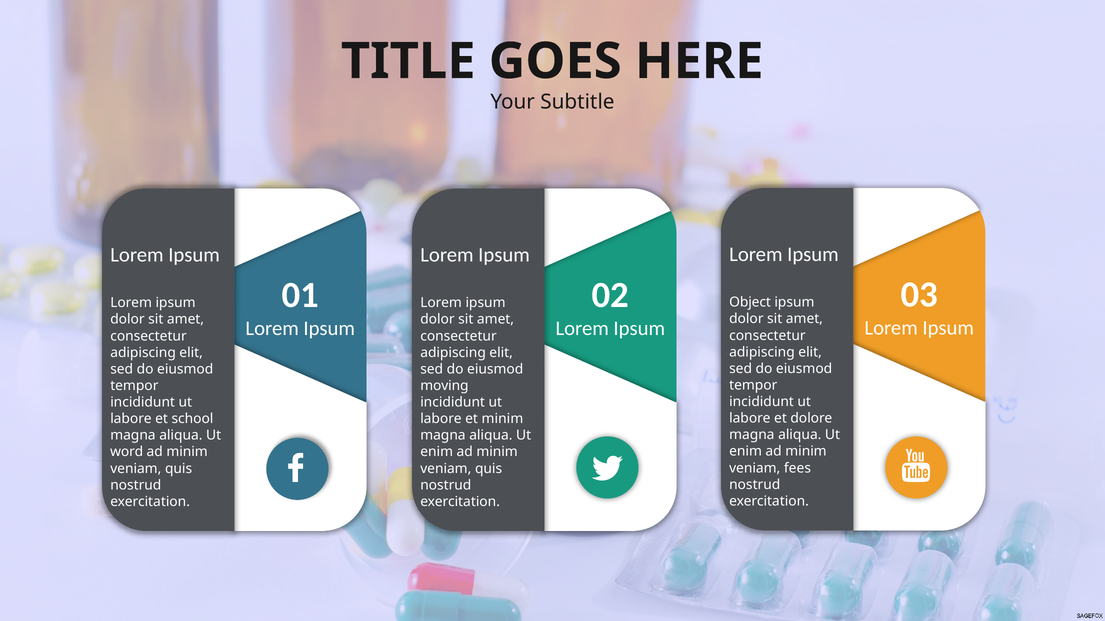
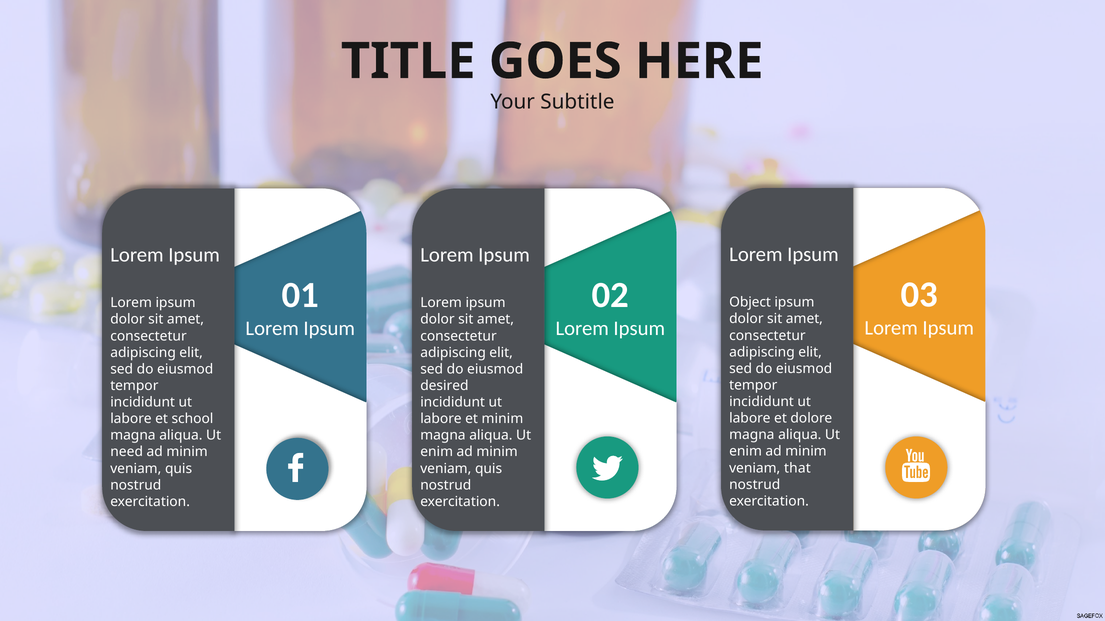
moving: moving -> desired
word: word -> need
fees: fees -> that
